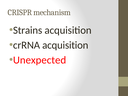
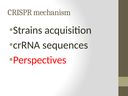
crRNA acquisition: acquisition -> sequences
Unexpected: Unexpected -> Perspectives
